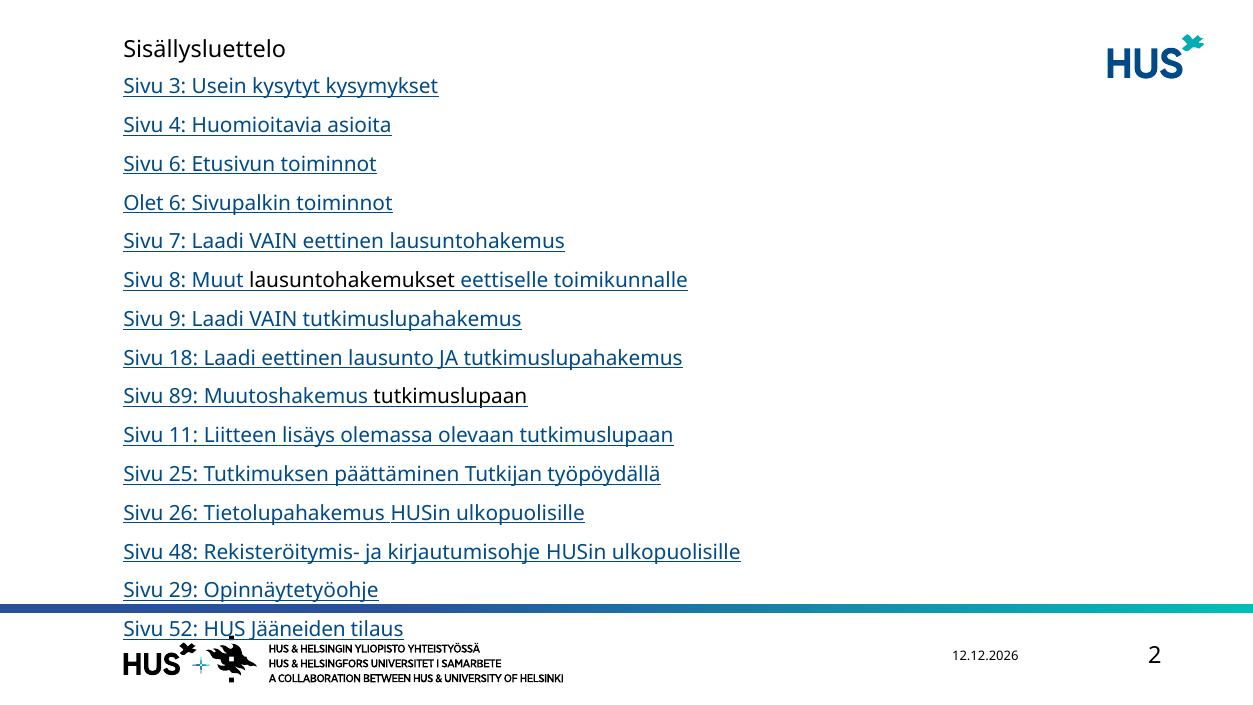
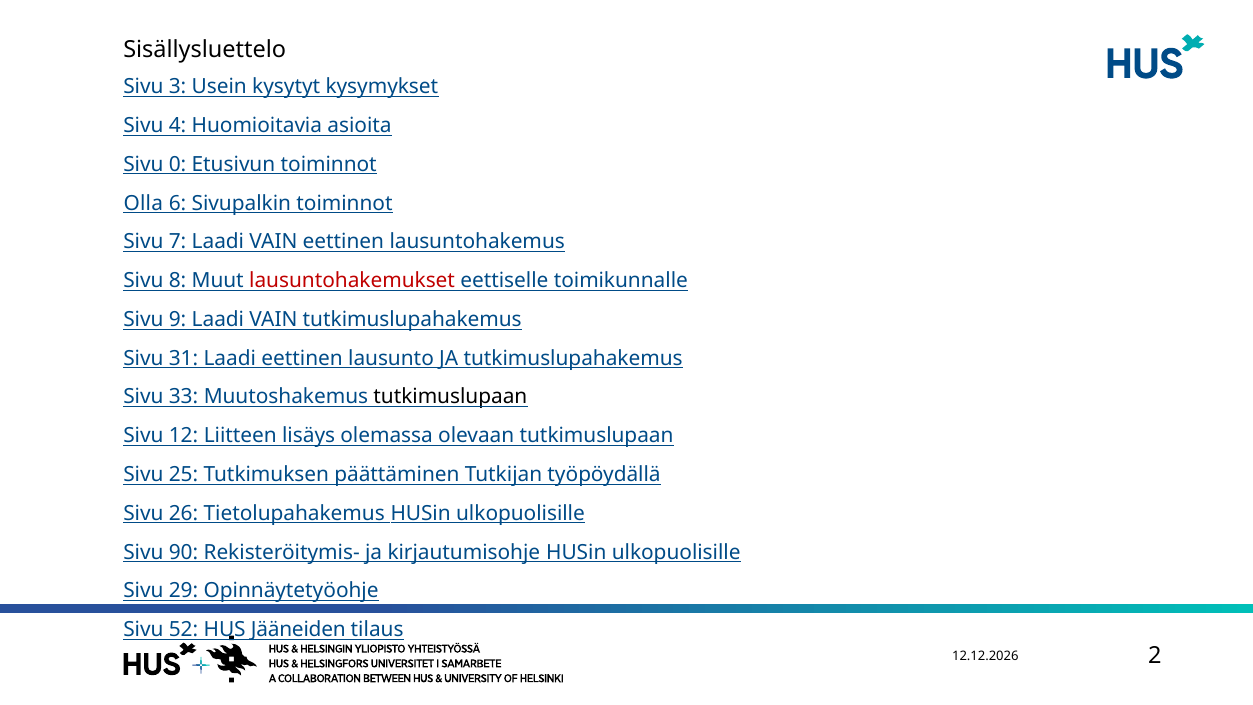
Sivu 6: 6 -> 0
Olet: Olet -> Olla
lausuntohakemukset colour: black -> red
18: 18 -> 31
89: 89 -> 33
11: 11 -> 12
48: 48 -> 90
